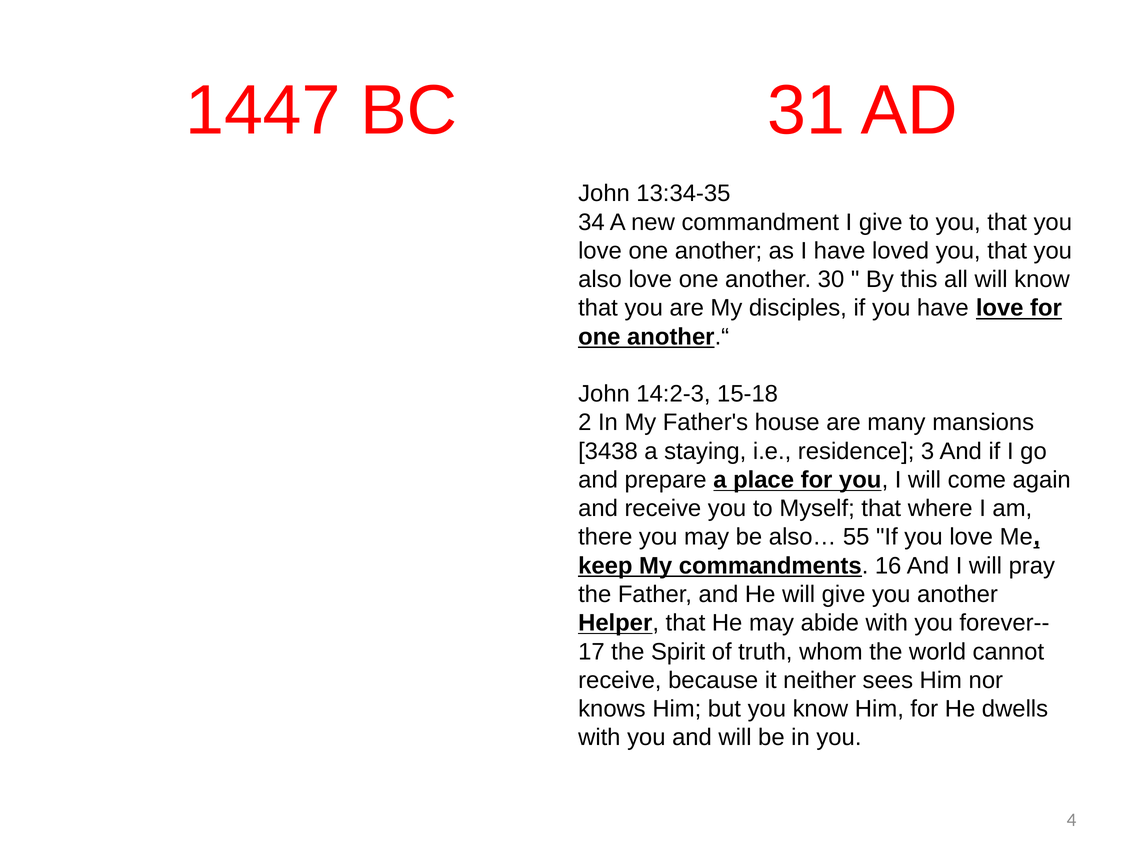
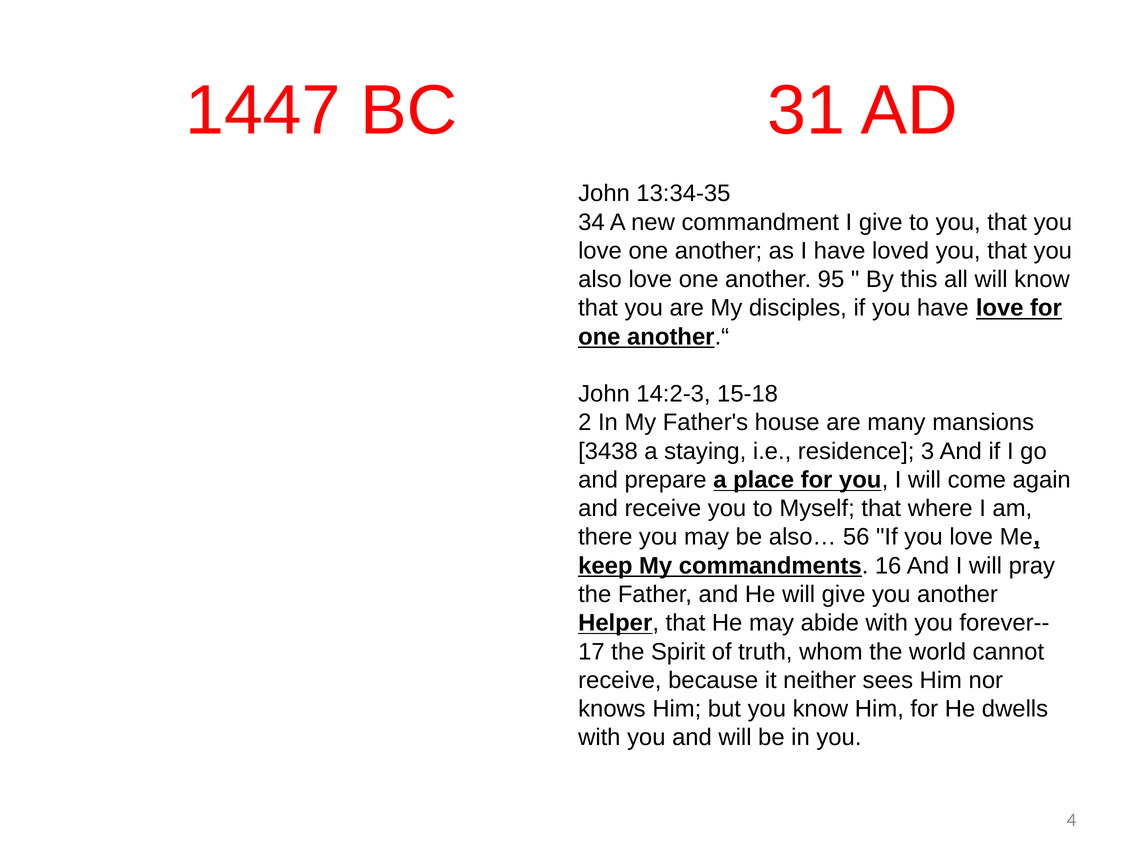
30: 30 -> 95
55: 55 -> 56
